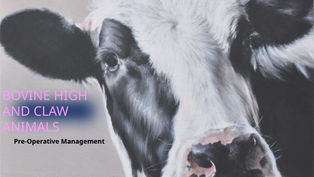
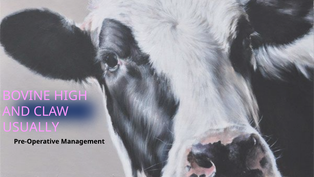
ANIMALS: ANIMALS -> USUALLY
